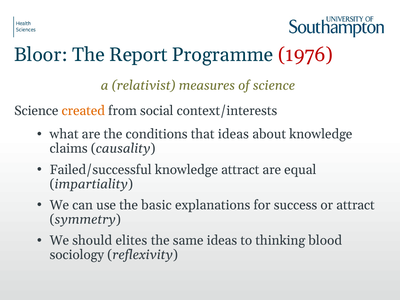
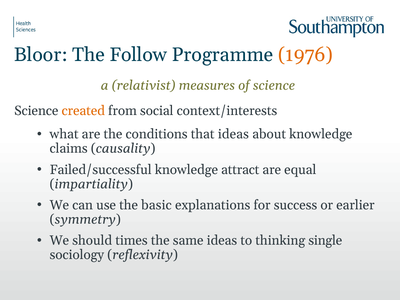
Report: Report -> Follow
1976 colour: red -> orange
or attract: attract -> earlier
elites: elites -> times
blood: blood -> single
